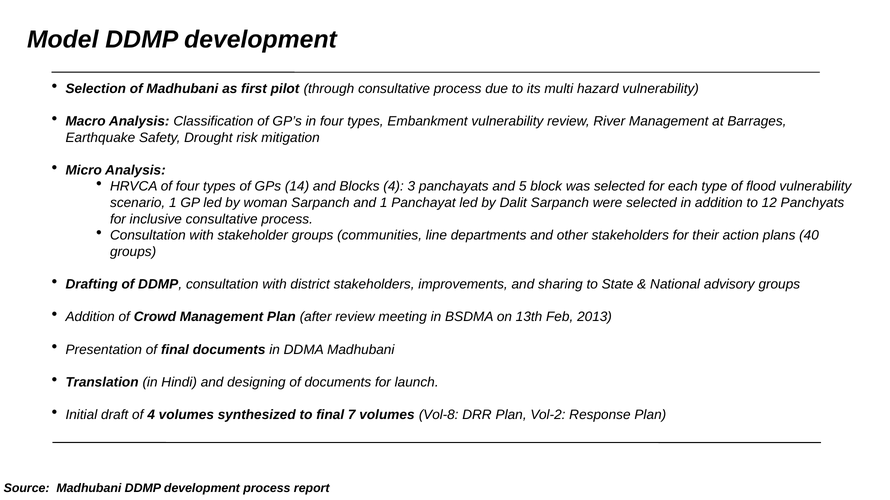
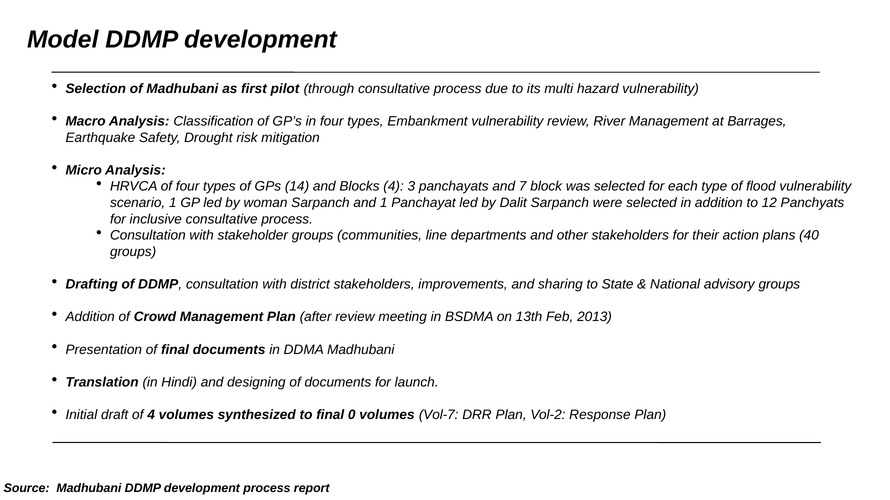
5: 5 -> 7
7: 7 -> 0
Vol-8: Vol-8 -> Vol-7
